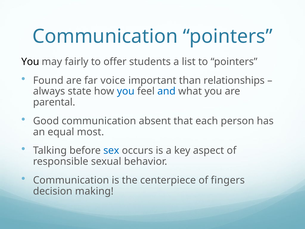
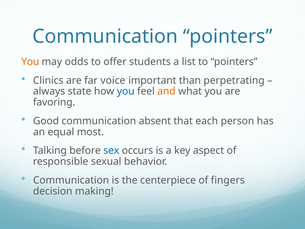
You at (30, 62) colour: black -> orange
fairly: fairly -> odds
Found: Found -> Clinics
relationships: relationships -> perpetrating
and colour: blue -> orange
parental: parental -> favoring
